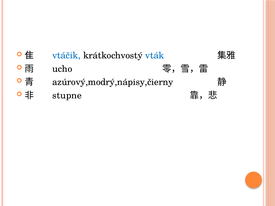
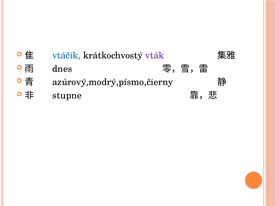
vták colour: blue -> purple
ucho: ucho -> dnes
azúrový,modrý,nápisy,čierny: azúrový,modrý,nápisy,čierny -> azúrový,modrý,písmo,čierny
